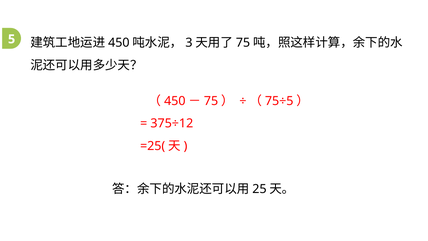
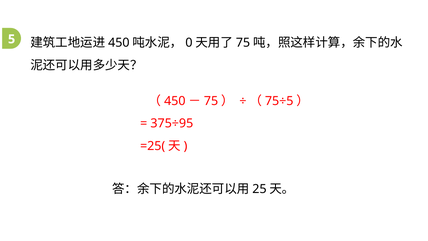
3: 3 -> 0
375÷12: 375÷12 -> 375÷95
